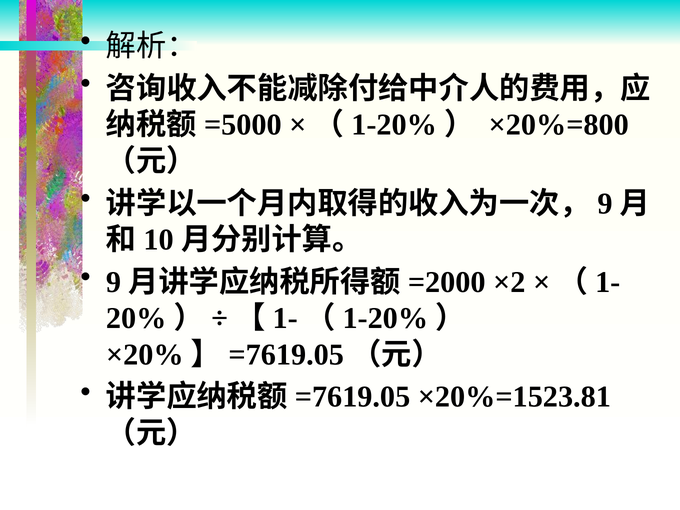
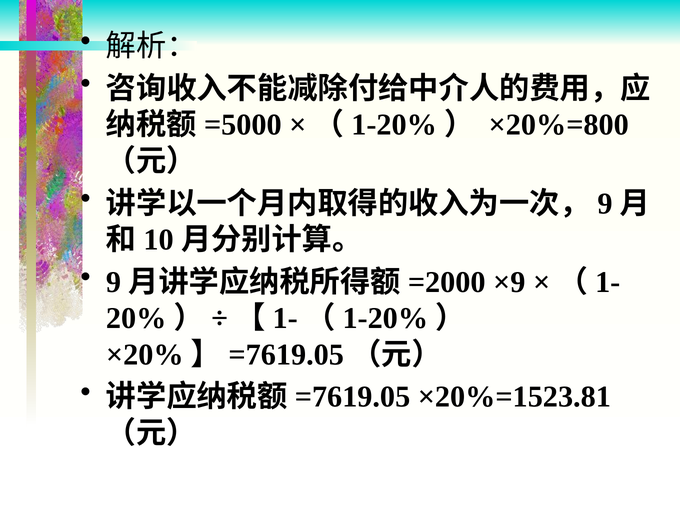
×2: ×2 -> ×9
